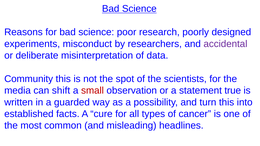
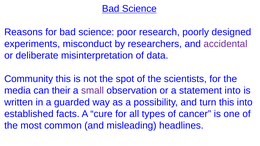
shift: shift -> their
small colour: red -> purple
statement true: true -> into
